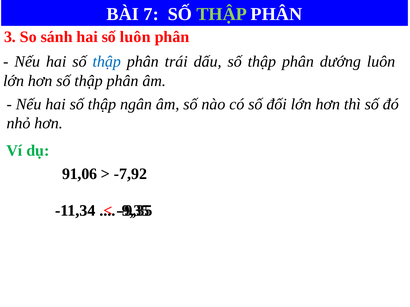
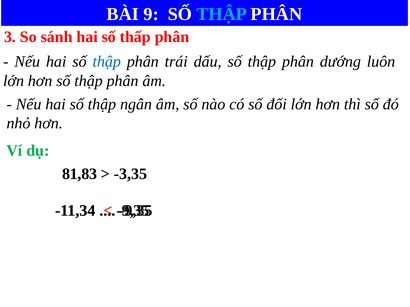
7: 7 -> 9
THẬP at (222, 14) colour: light green -> light blue
số luôn: luôn -> thấp
91,06: 91,06 -> 81,83
-7,92: -7,92 -> -3,35
